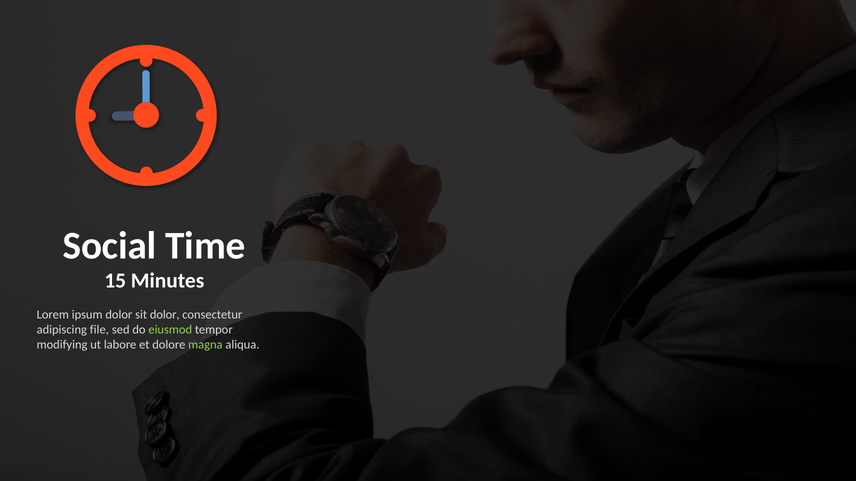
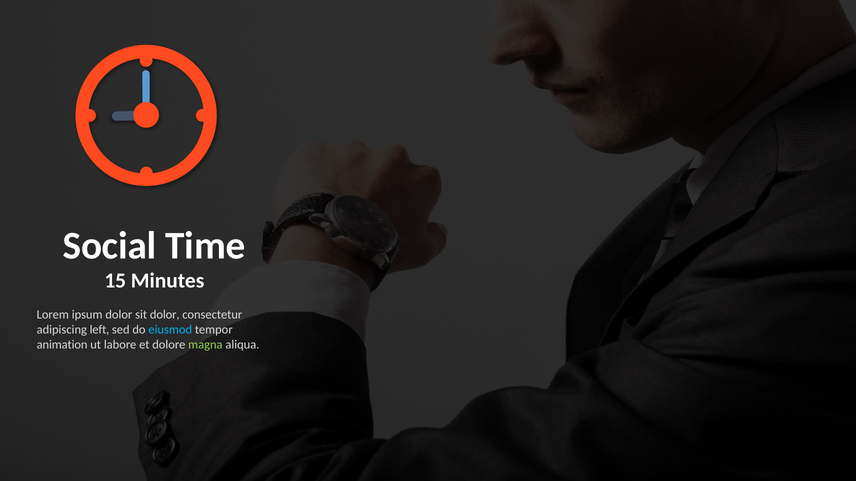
file: file -> left
eiusmod colour: light green -> light blue
modifying: modifying -> animation
